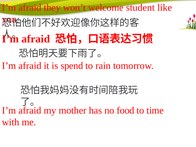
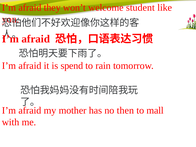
food: food -> then
time: time -> mall
